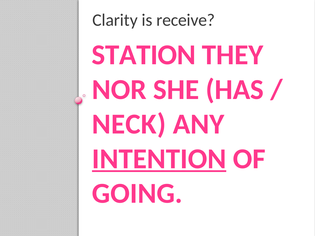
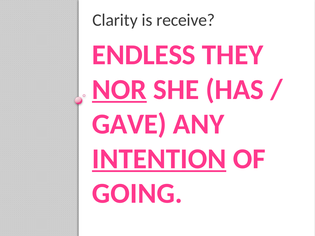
STATION: STATION -> ENDLESS
NOR underline: none -> present
NECK: NECK -> GAVE
